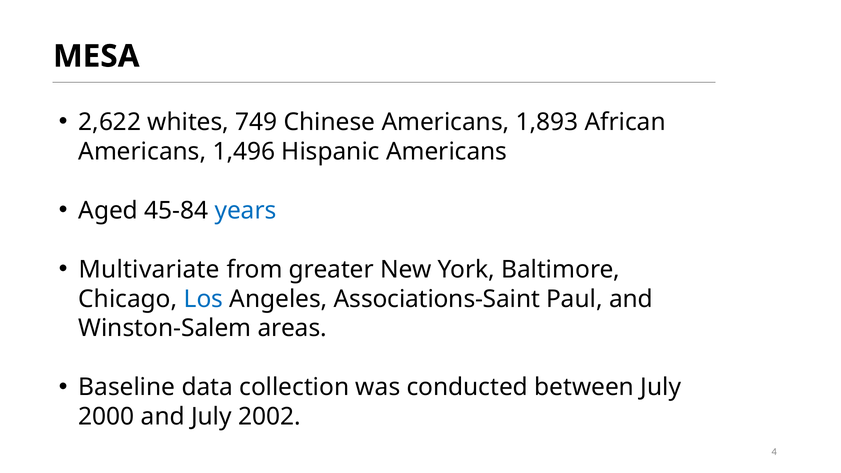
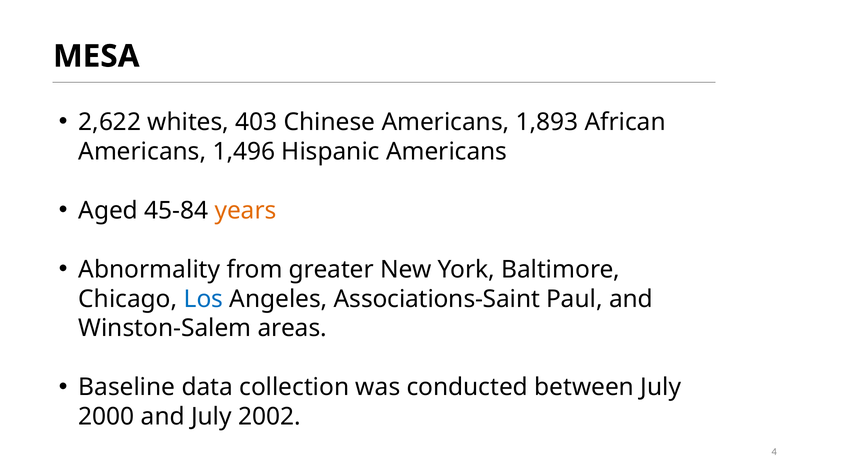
749: 749 -> 403
years colour: blue -> orange
Multivariate: Multivariate -> Abnormality
